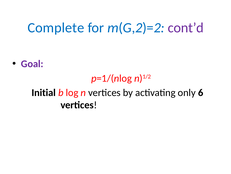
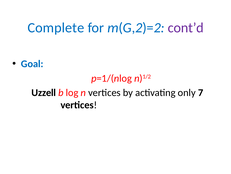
Goal colour: purple -> blue
Initial: Initial -> Uzzell
6: 6 -> 7
